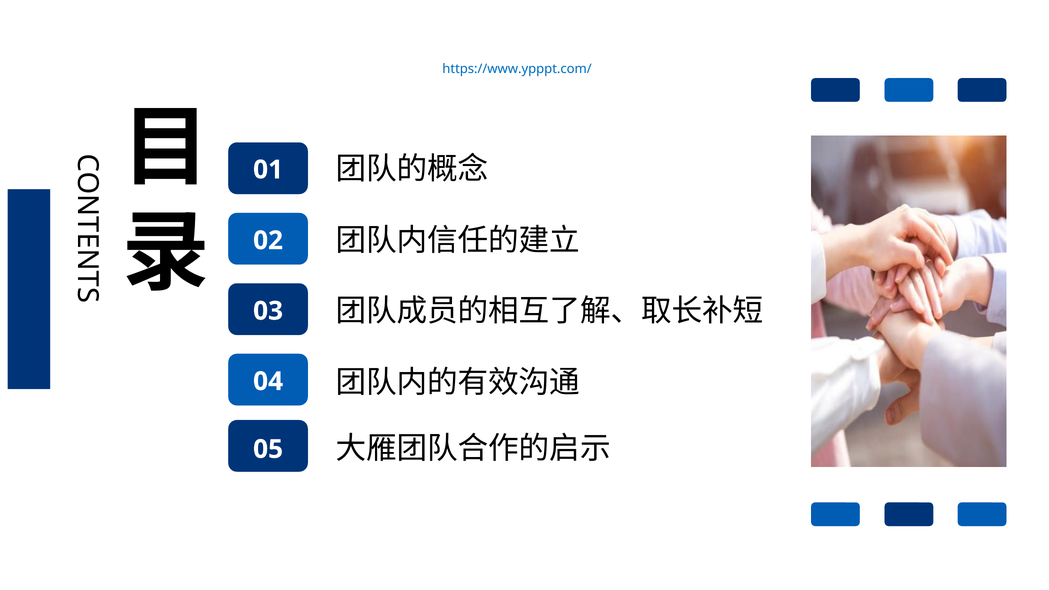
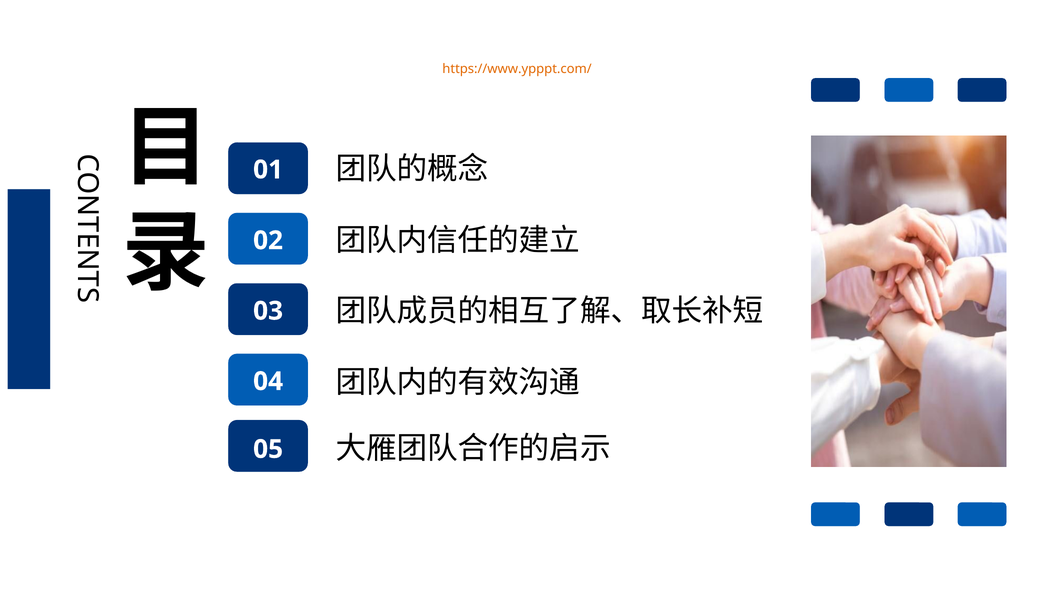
https://www.ypppt.com/ colour: blue -> orange
